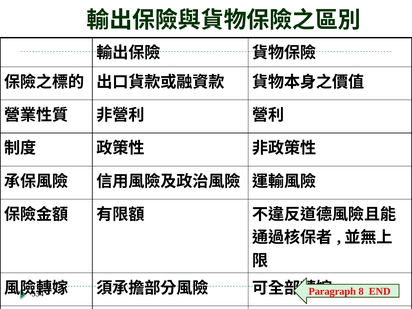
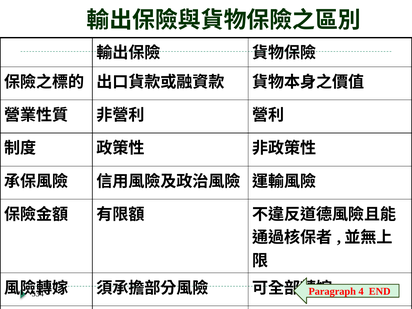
8: 8 -> 4
